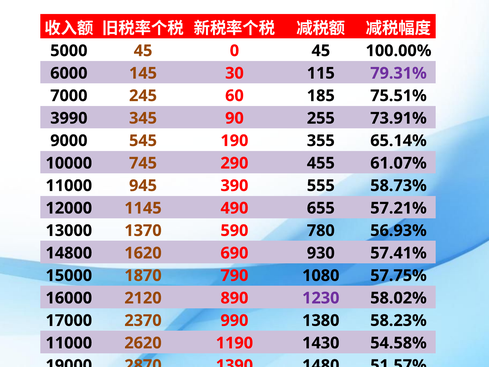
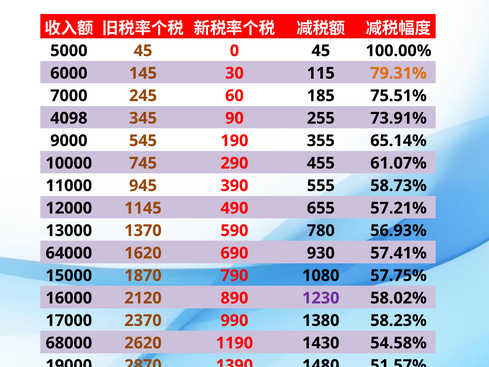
79.31% colour: purple -> orange
3990: 3990 -> 4098
14800: 14800 -> 64000
11000 at (69, 343): 11000 -> 68000
